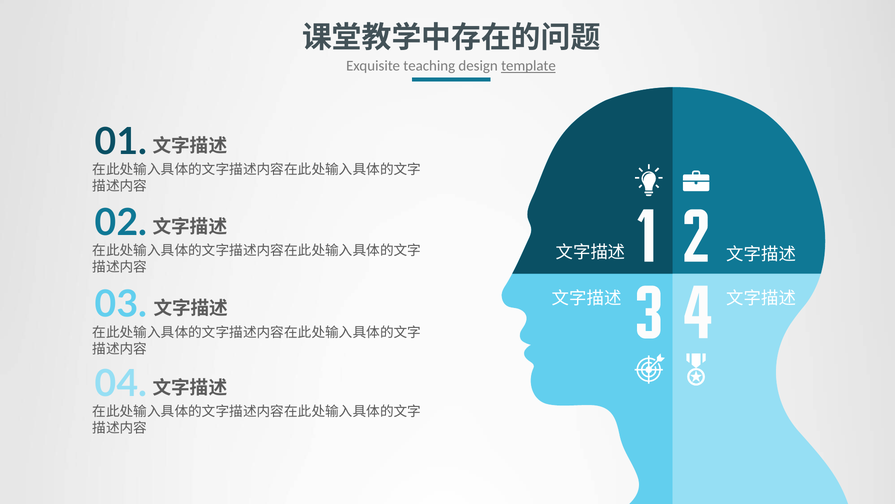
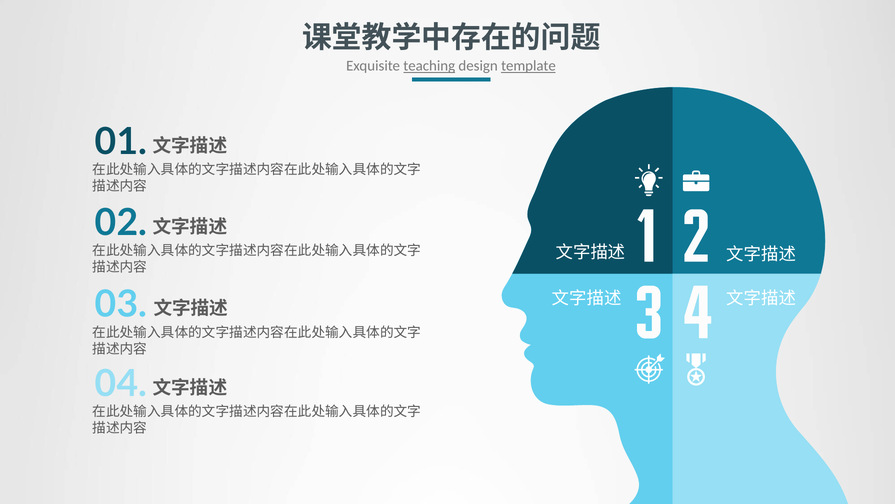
teaching underline: none -> present
